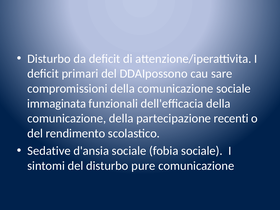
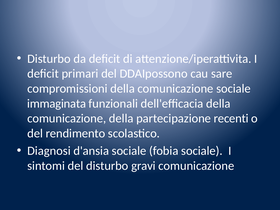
Sedative: Sedative -> Diagnosi
pure: pure -> gravi
